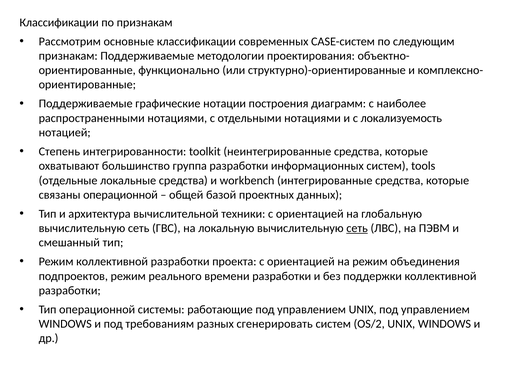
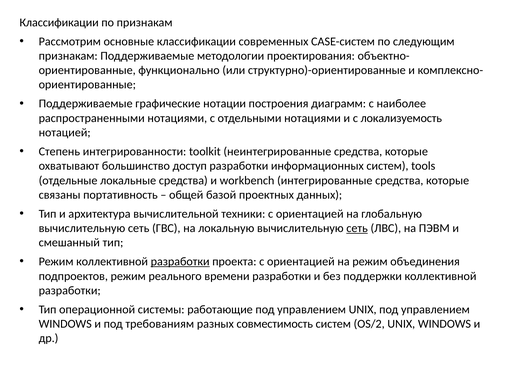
группа: группа -> доступ
связаны операционной: операционной -> портативность
разработки at (180, 262) underline: none -> present
сгенерировать: сгенерировать -> совместимость
